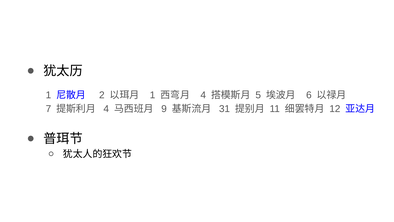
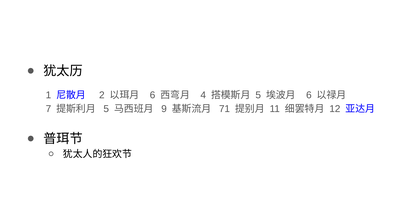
1 at (153, 95): 1 -> 6
4 at (106, 109): 4 -> 5
31: 31 -> 71
